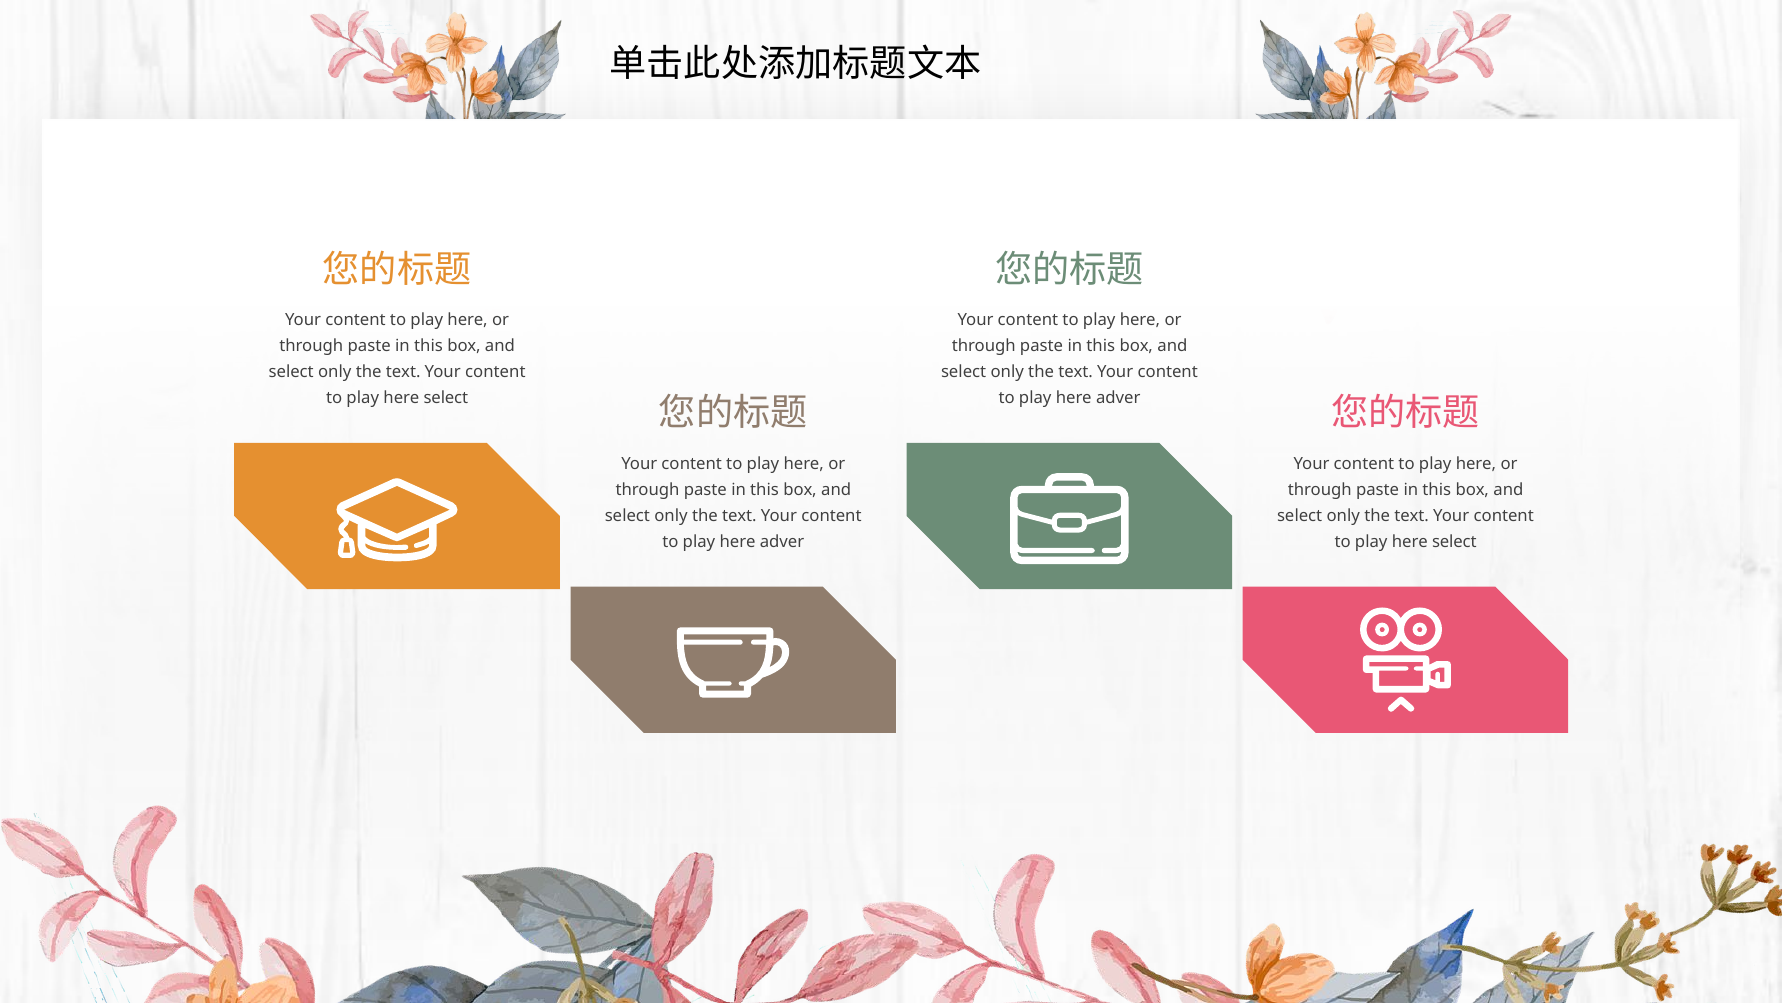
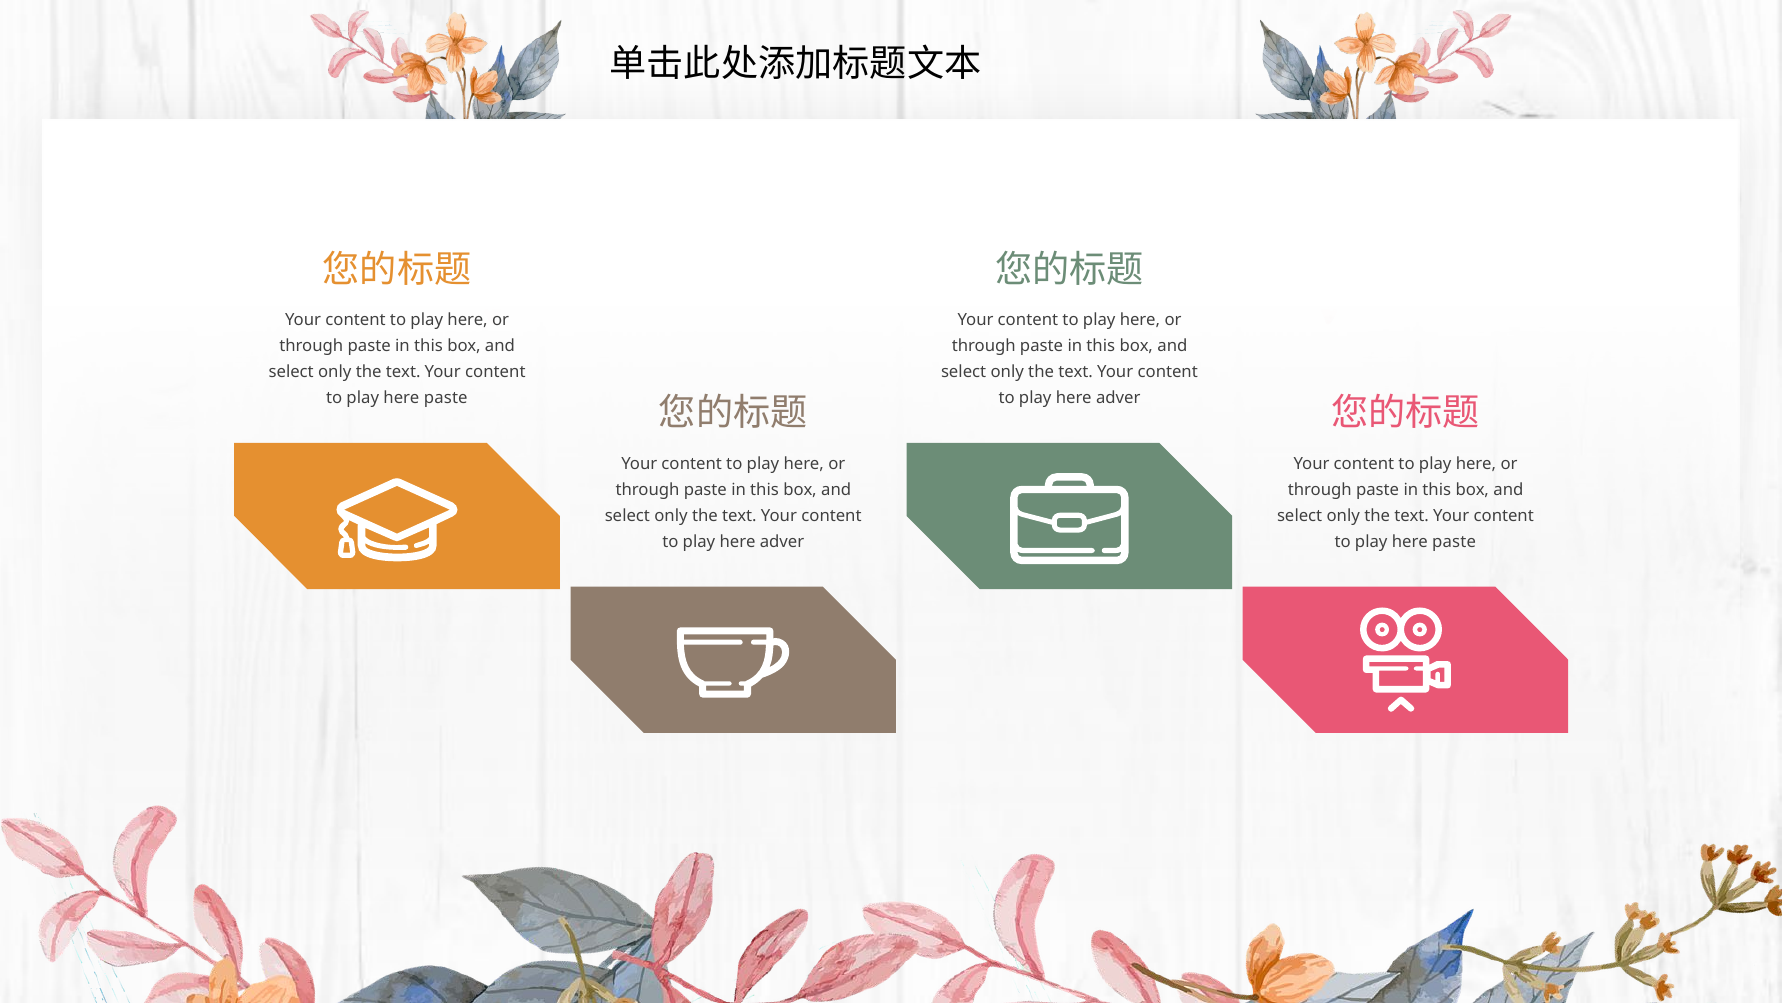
select at (446, 398): select -> paste
select at (1454, 541): select -> paste
